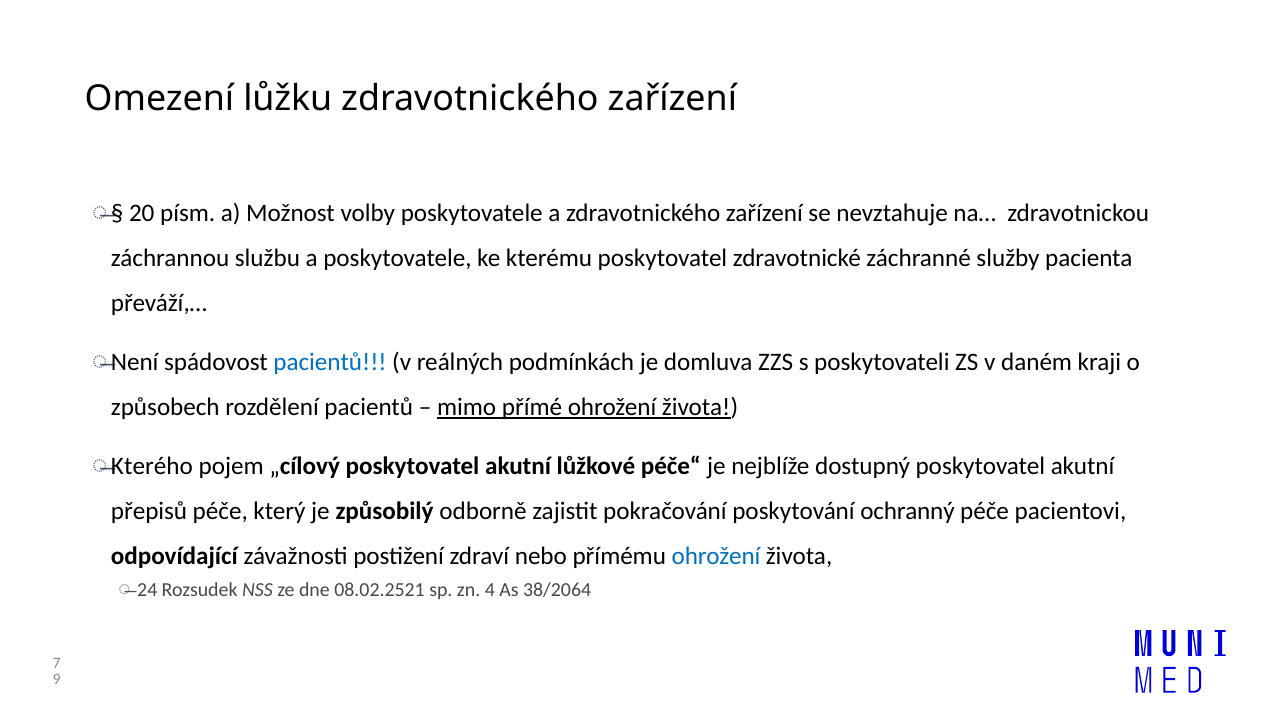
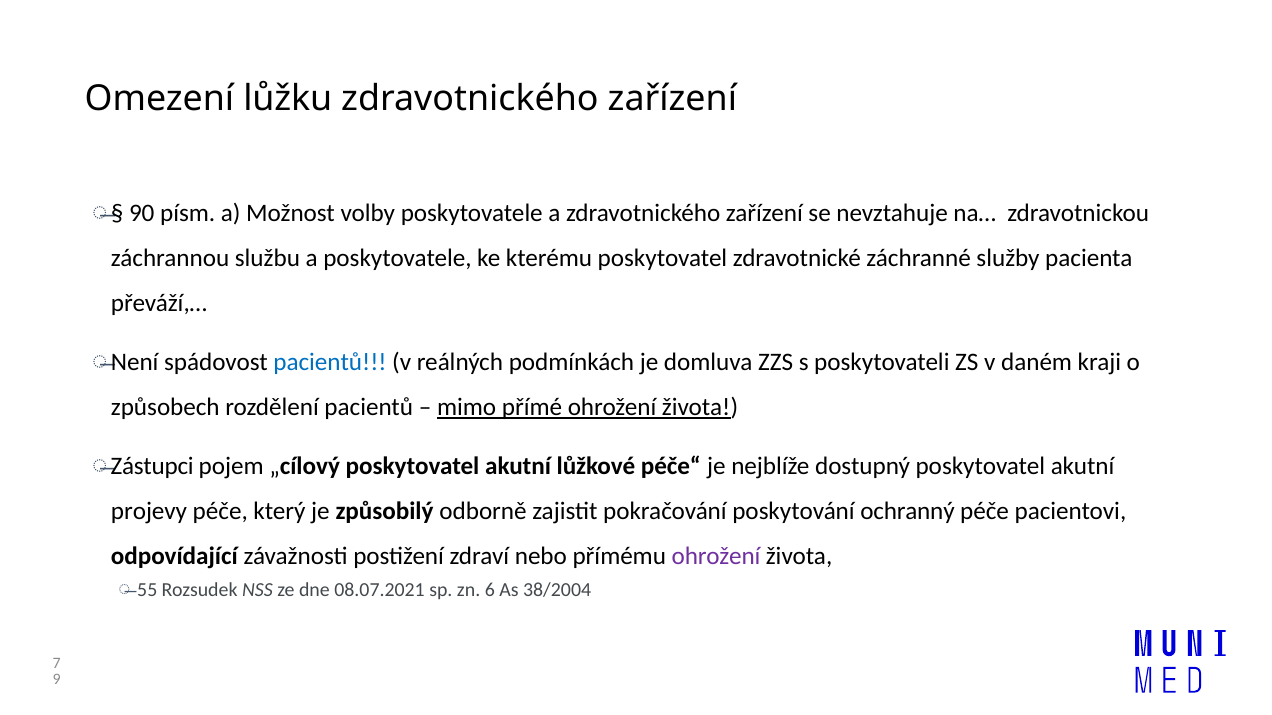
20: 20 -> 90
Kterého: Kterého -> Zástupci
přepisů: přepisů -> projevy
ohrožení at (716, 557) colour: blue -> purple
24: 24 -> 55
08.02.2521: 08.02.2521 -> 08.07.2021
4: 4 -> 6
38/2064: 38/2064 -> 38/2004
